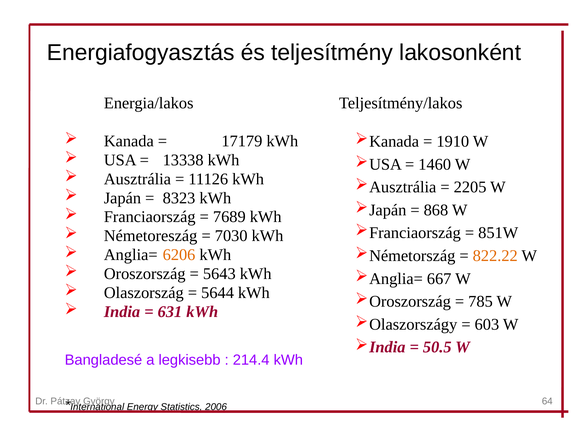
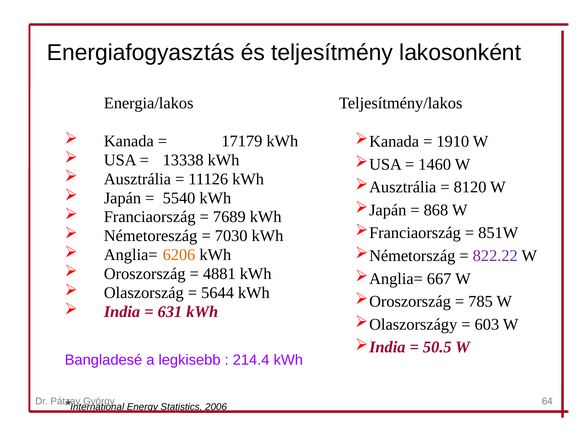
2205: 2205 -> 8120
8323: 8323 -> 5540
822.22 colour: orange -> purple
5643: 5643 -> 4881
